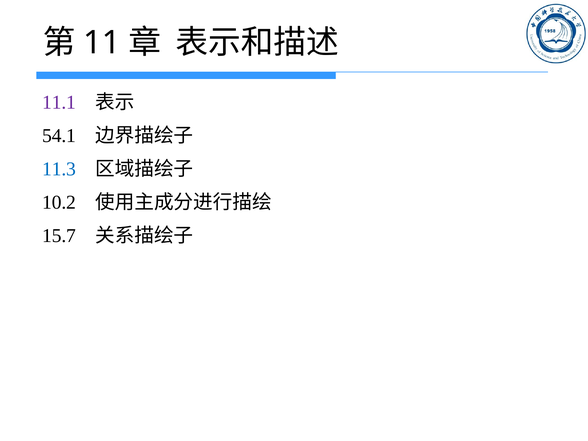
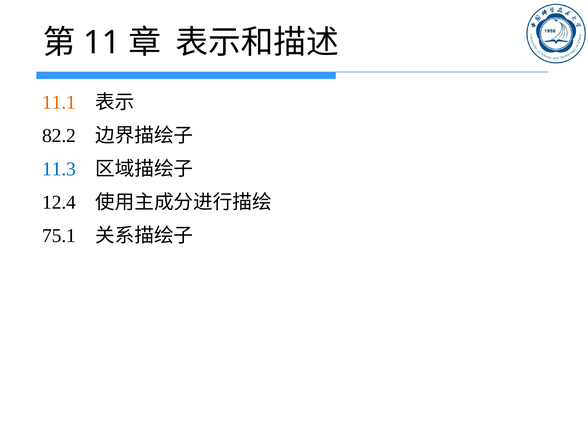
11.1 colour: purple -> orange
54.1: 54.1 -> 82.2
10.2: 10.2 -> 12.4
15.7: 15.7 -> 75.1
